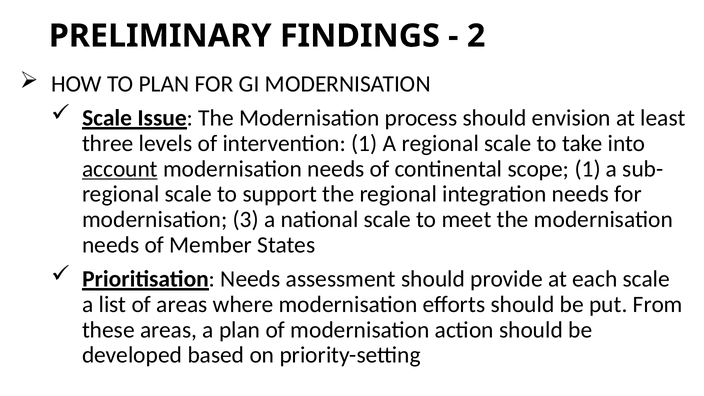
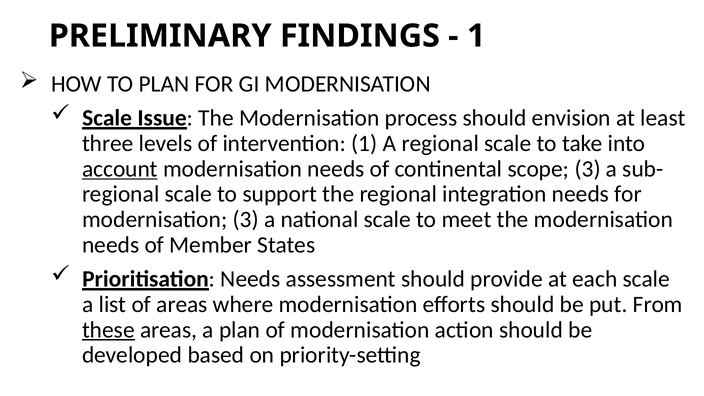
2 at (476, 36): 2 -> 1
scope 1: 1 -> 3
these underline: none -> present
